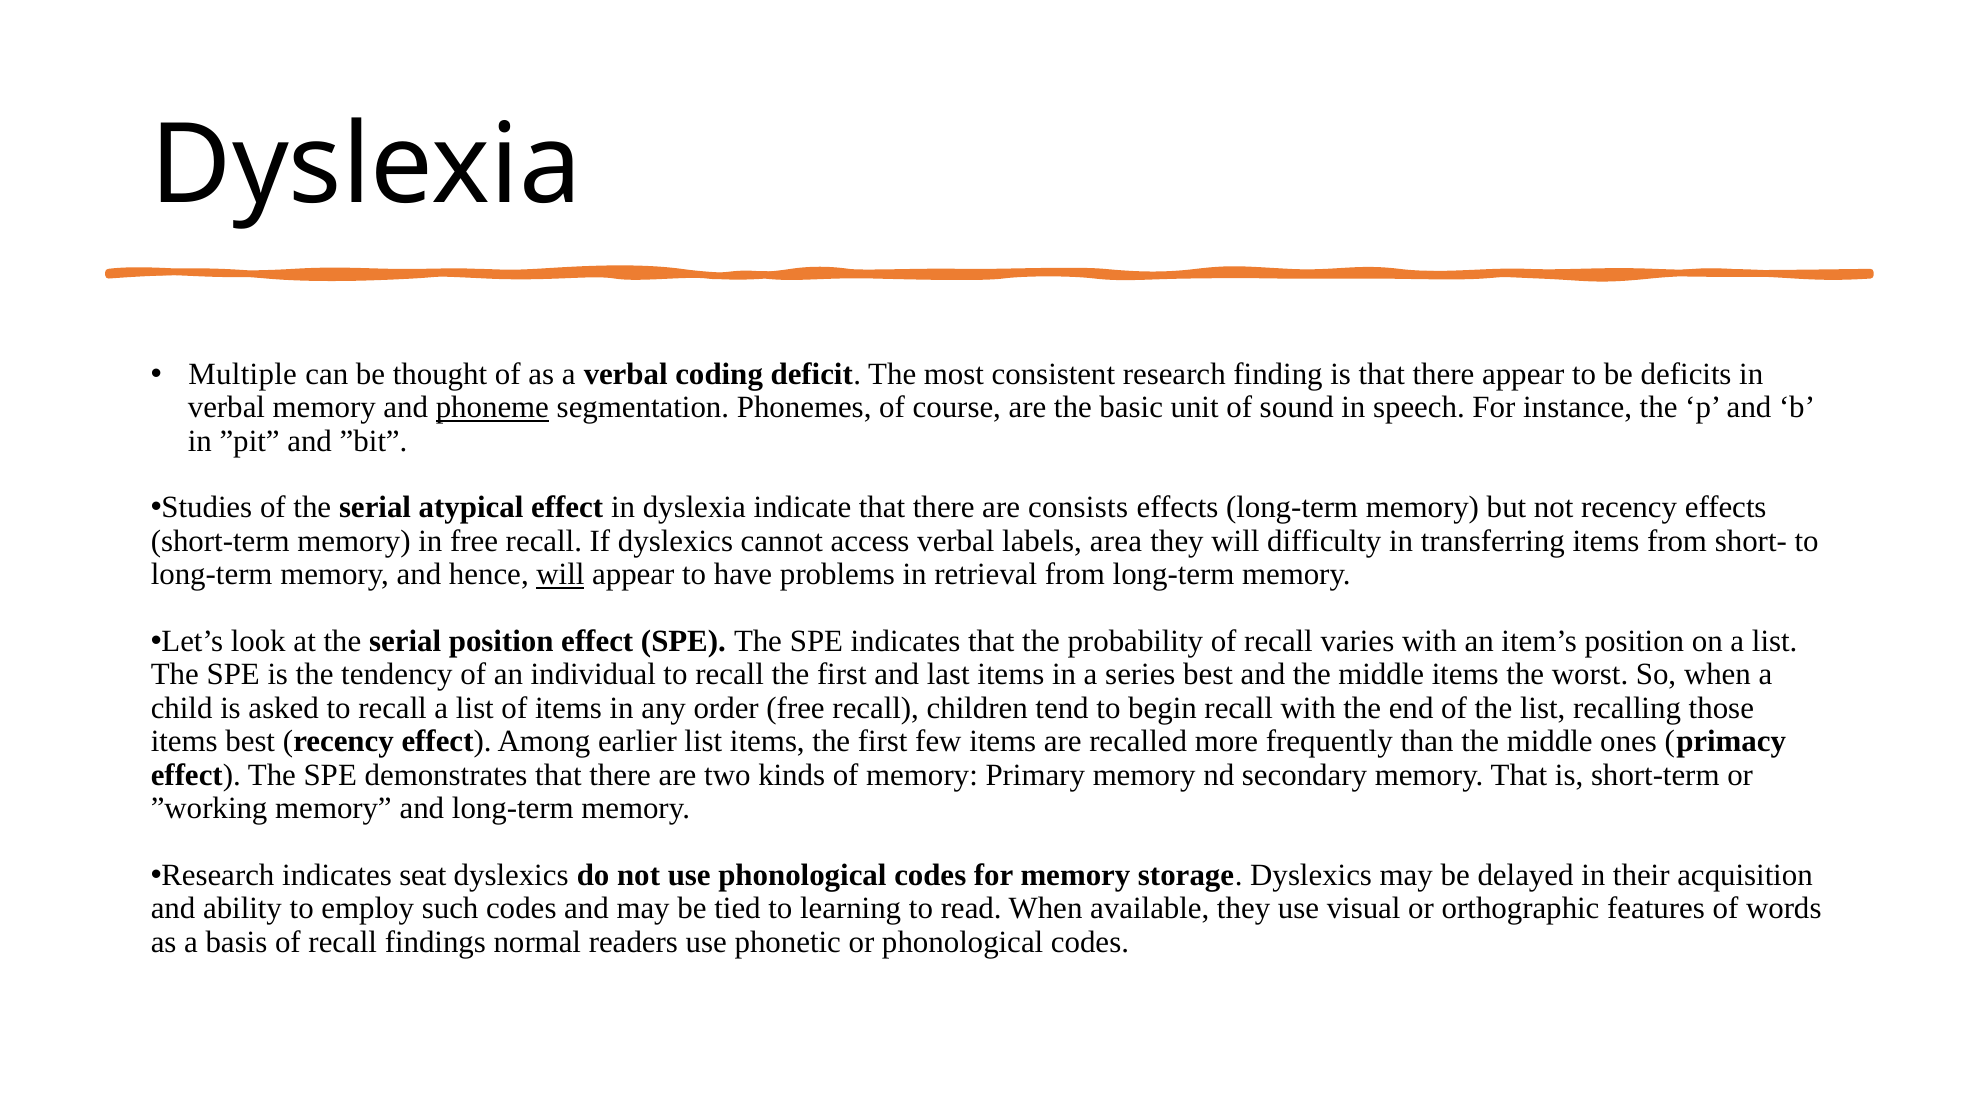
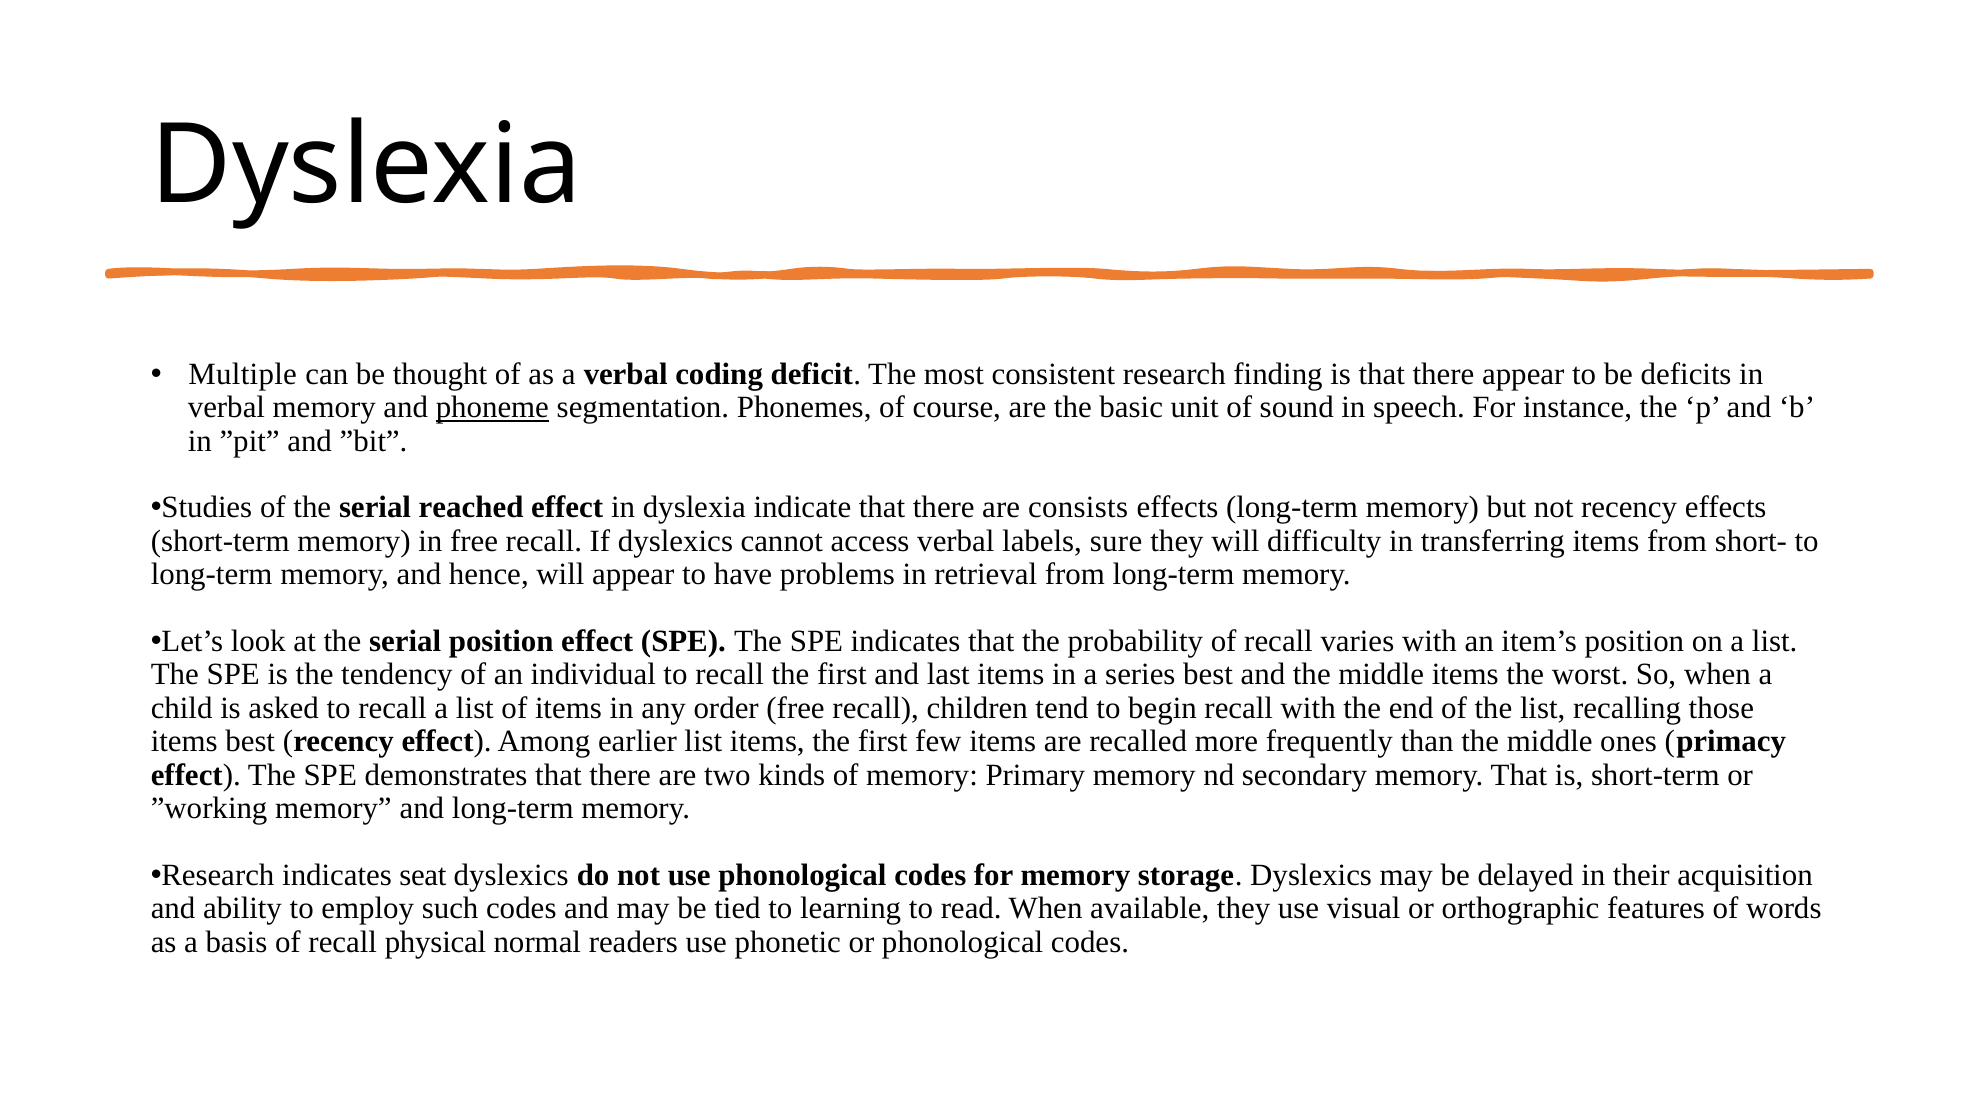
atypical: atypical -> reached
area: area -> sure
will at (560, 575) underline: present -> none
findings: findings -> physical
